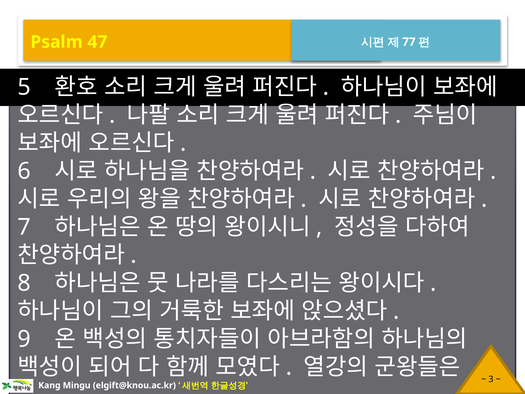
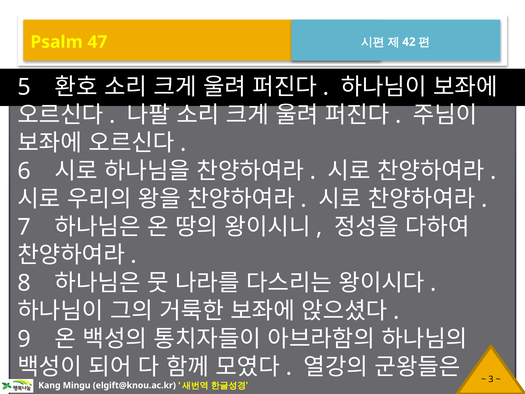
77: 77 -> 42
